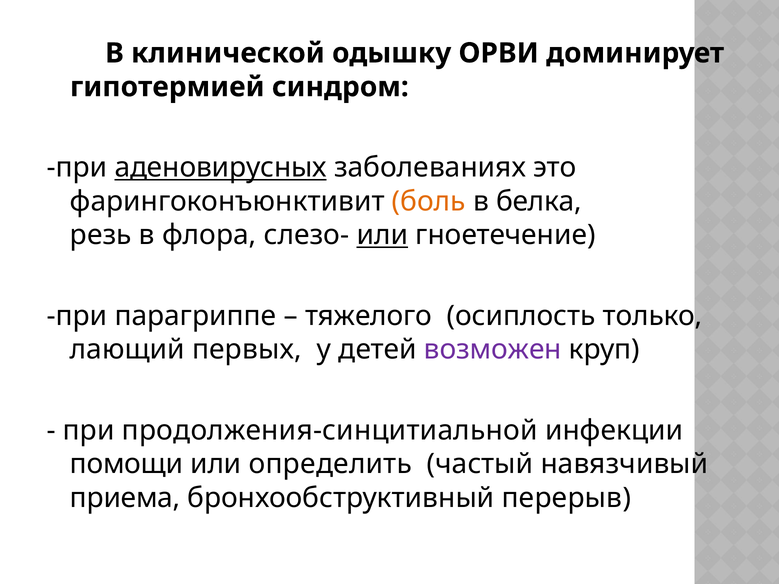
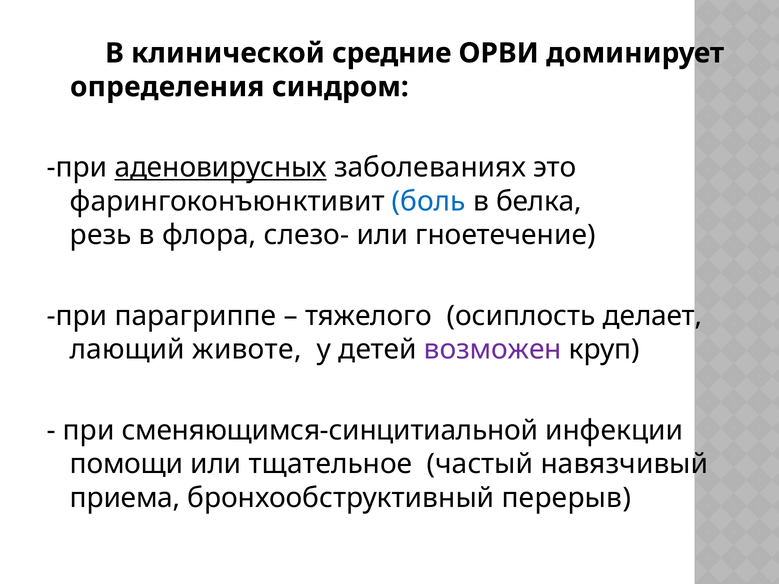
одышку: одышку -> средние
гипотермией: гипотермией -> определения
боль colour: orange -> blue
или at (382, 235) underline: present -> none
только: только -> делает
первых: первых -> животе
продолжения-синцитиальной: продолжения-синцитиальной -> сменяющимся-синцитиальной
определить: определить -> тщательное
